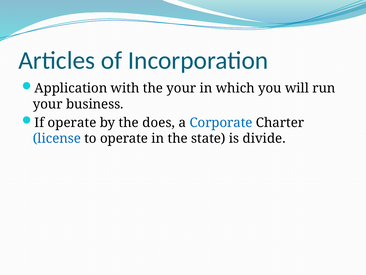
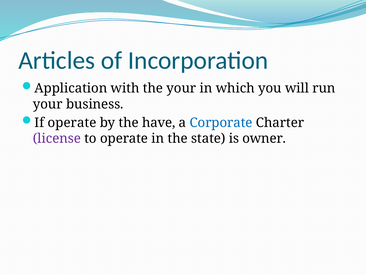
does: does -> have
license colour: blue -> purple
divide: divide -> owner
